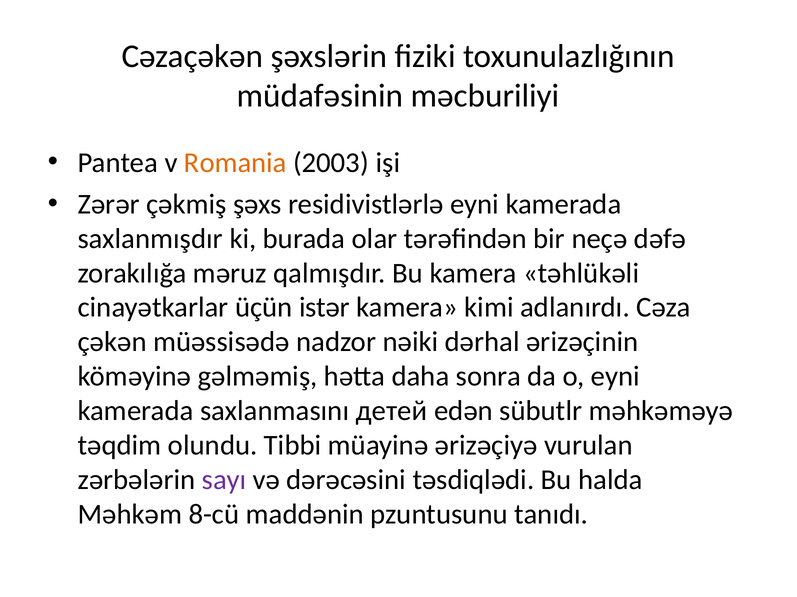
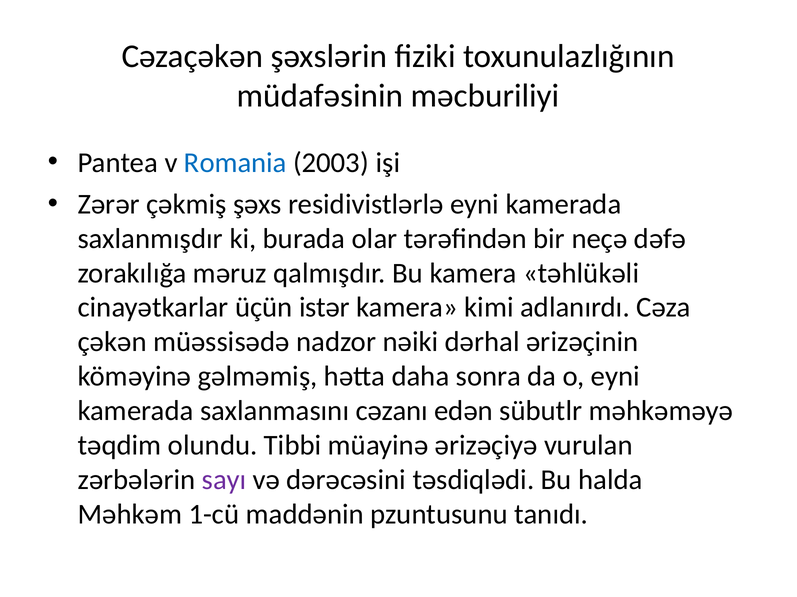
Romania colour: orange -> blue
детей: детей -> cəzanı
8-cü: 8-cü -> 1-cü
